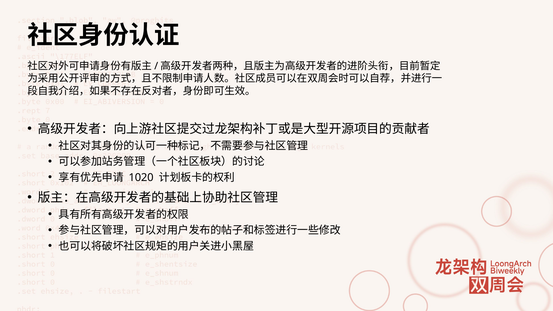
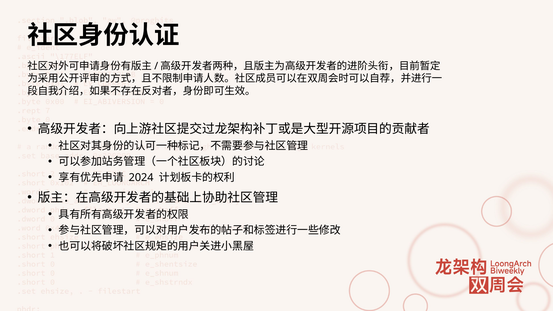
1020: 1020 -> 2024
